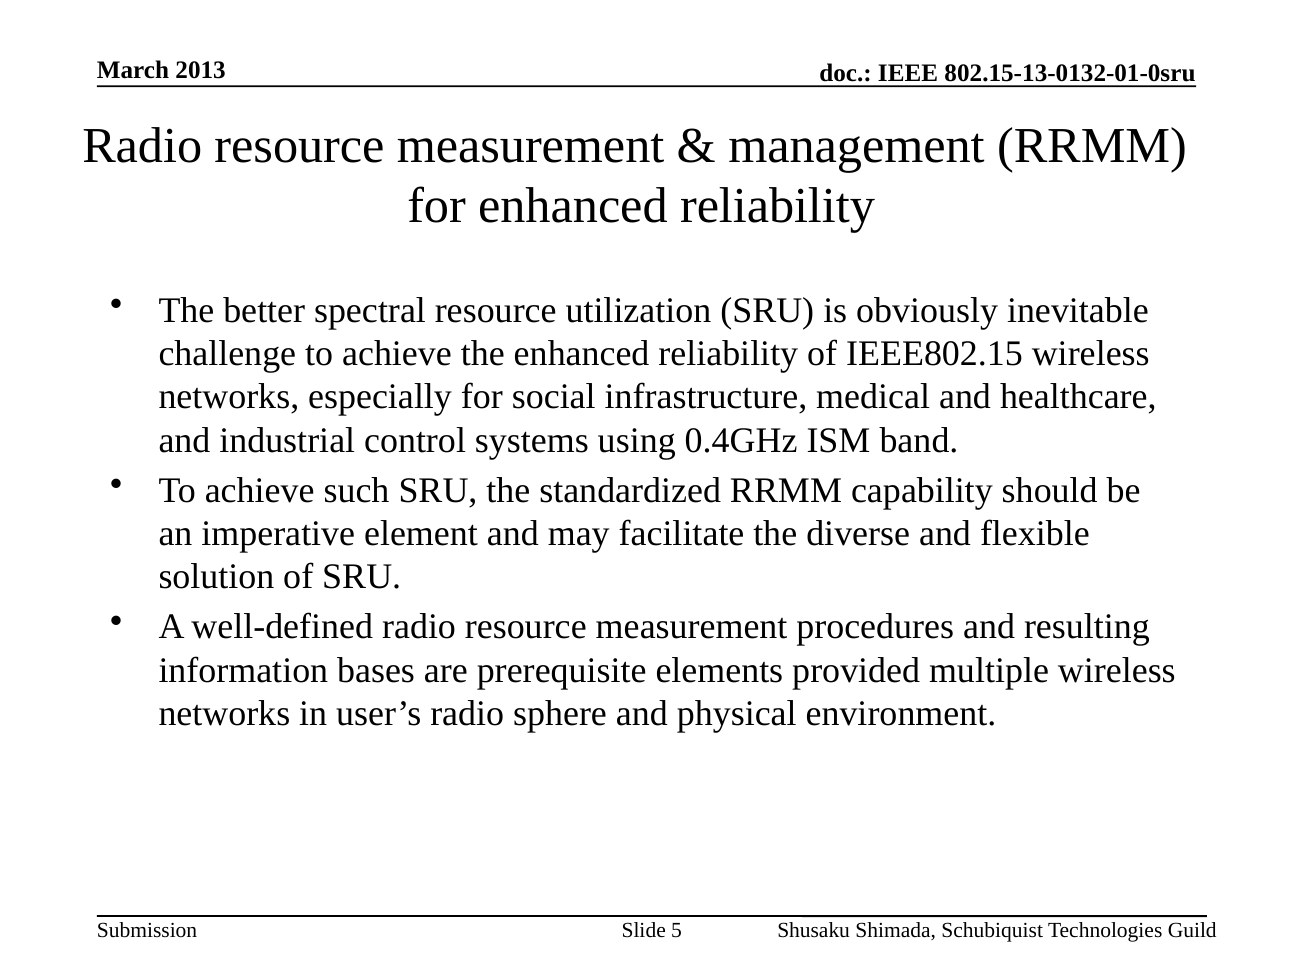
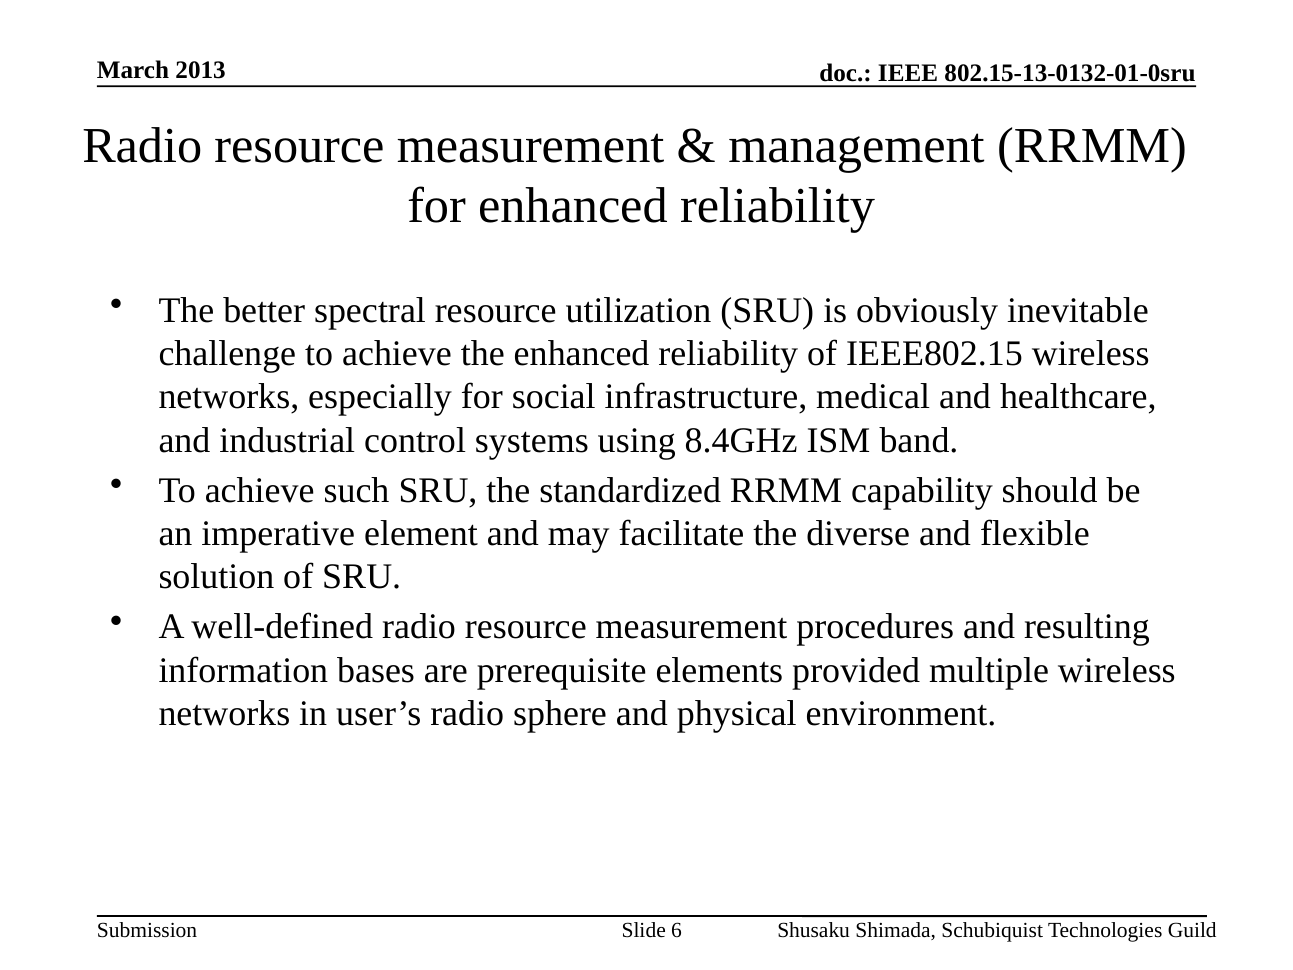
0.4GHz: 0.4GHz -> 8.4GHz
5: 5 -> 6
